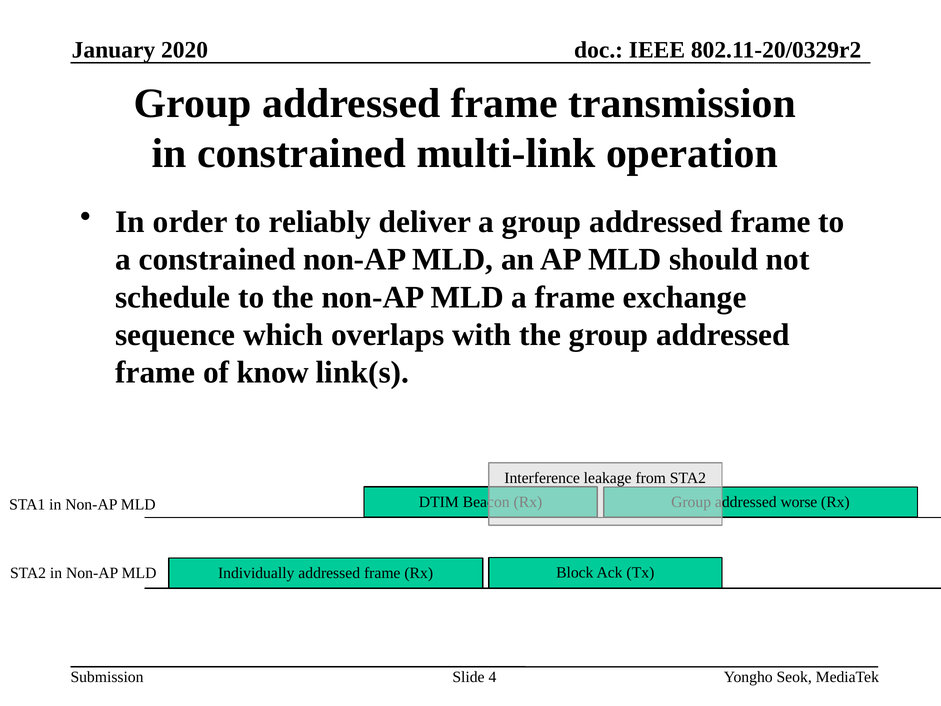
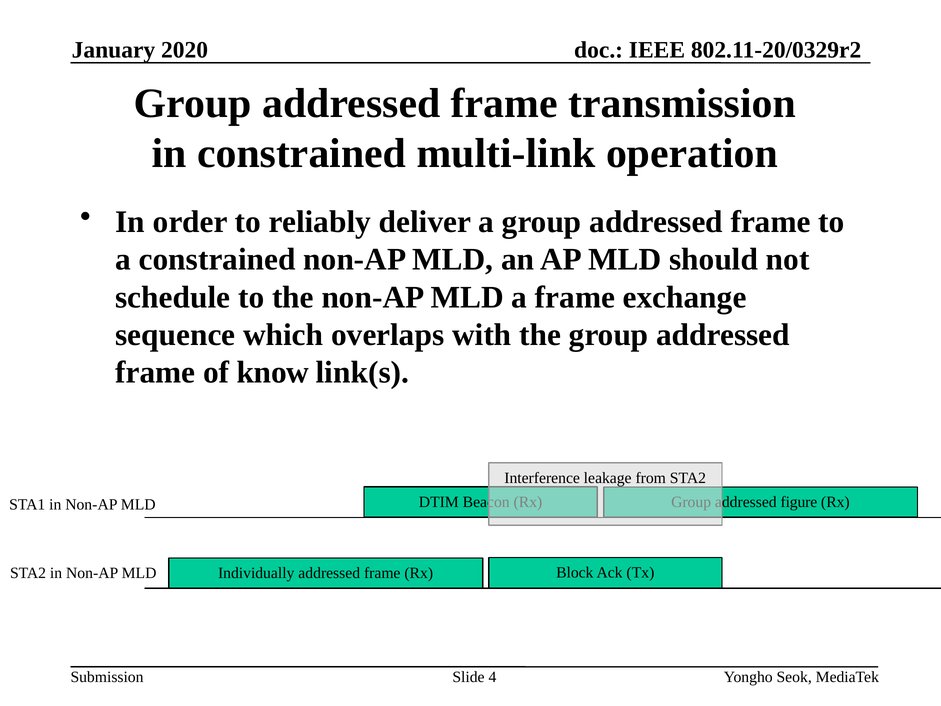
worse: worse -> figure
